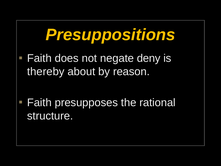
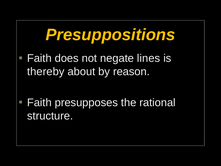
deny: deny -> lines
